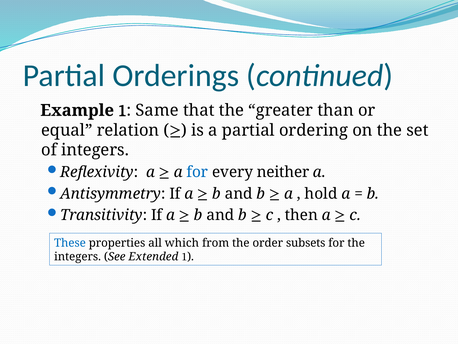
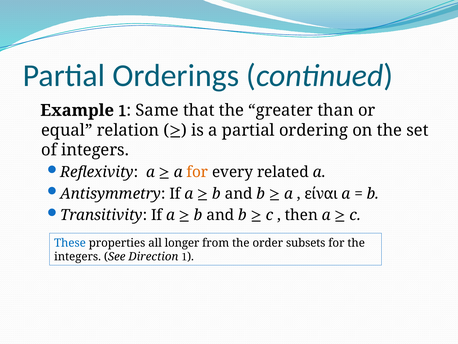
for at (197, 172) colour: blue -> orange
neither: neither -> related
hold: hold -> είναι
which: which -> longer
Extended: Extended -> Direction
